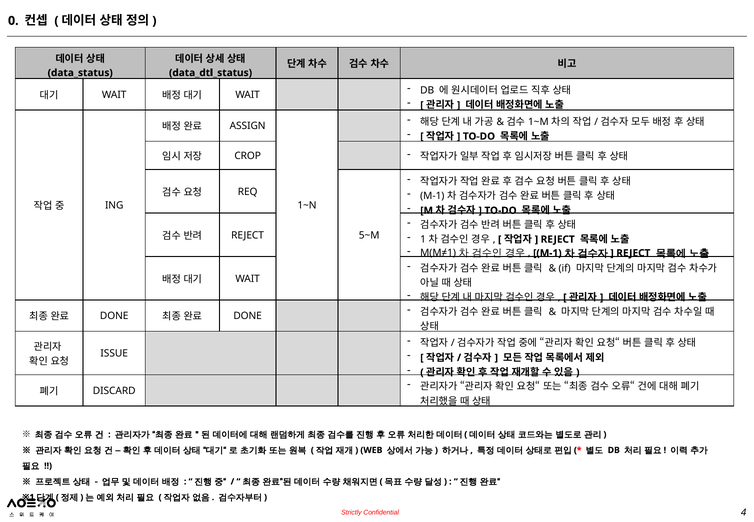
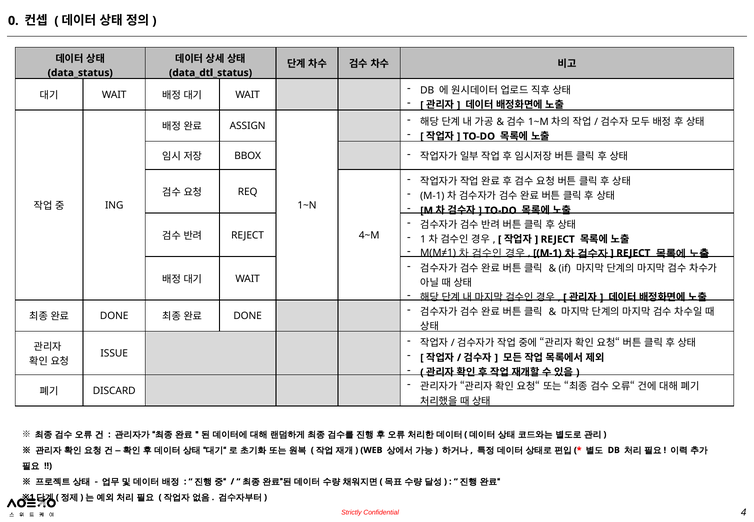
CROP: CROP -> BBOX
5~M: 5~M -> 4~M
